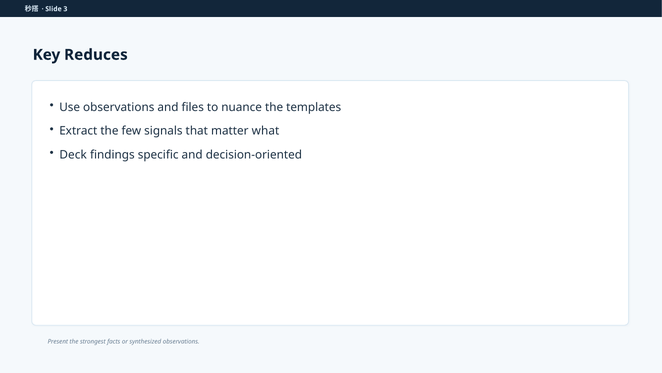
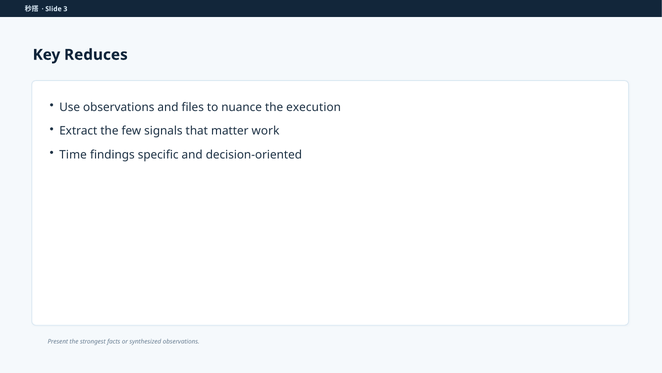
templates: templates -> execution
what: what -> work
Deck: Deck -> Time
